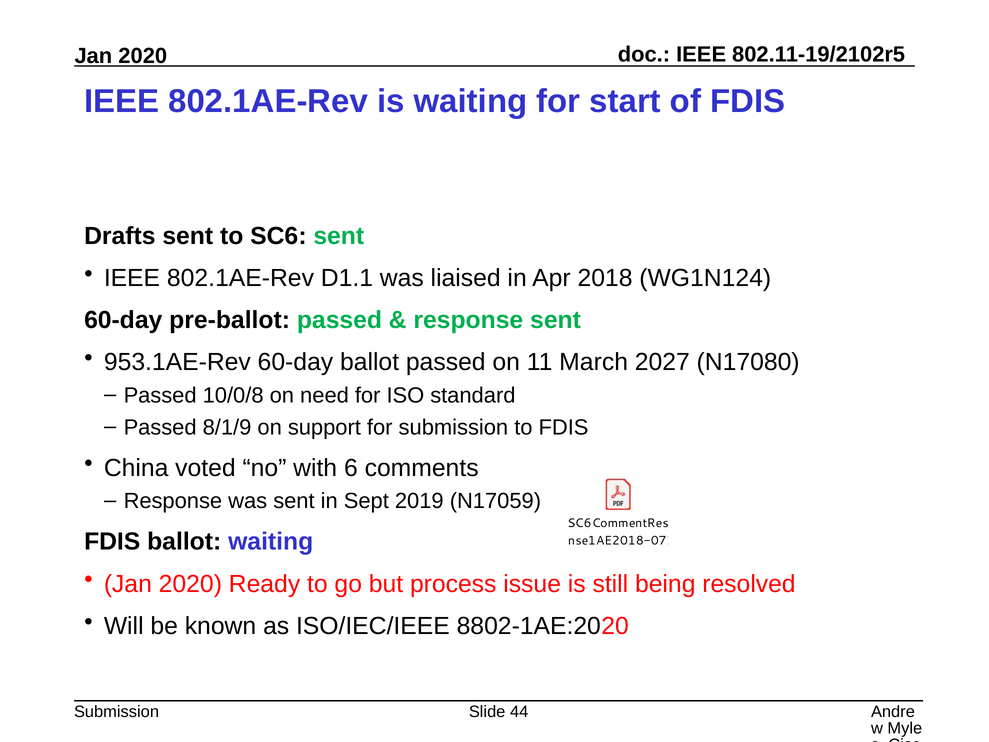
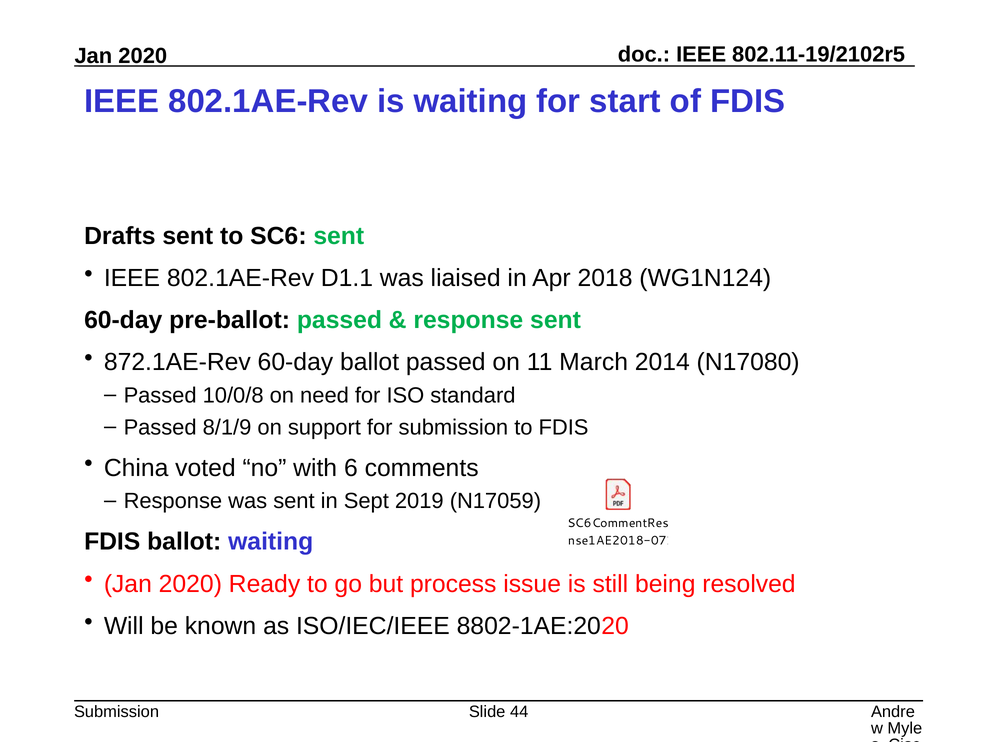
953.1AE-Rev: 953.1AE-Rev -> 872.1AE-Rev
2027: 2027 -> 2014
